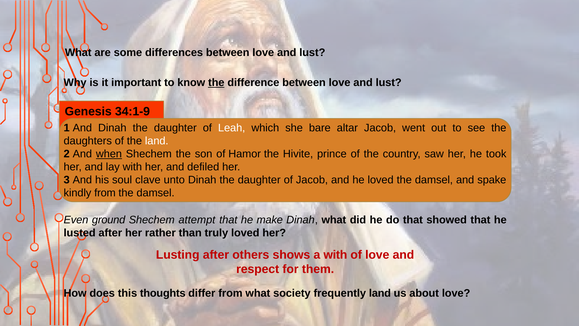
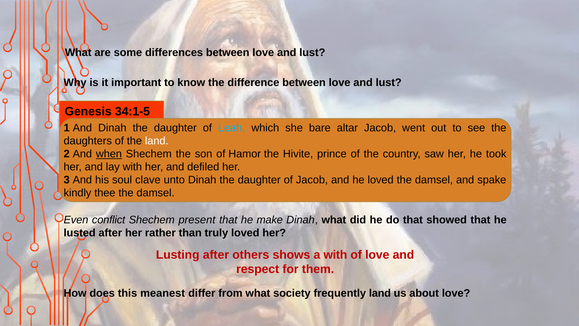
the at (216, 83) underline: present -> none
34:1-9: 34:1-9 -> 34:1-5
Leah colour: white -> light blue
kindly from: from -> thee
ground: ground -> conflict
attempt: attempt -> present
thoughts: thoughts -> meanest
